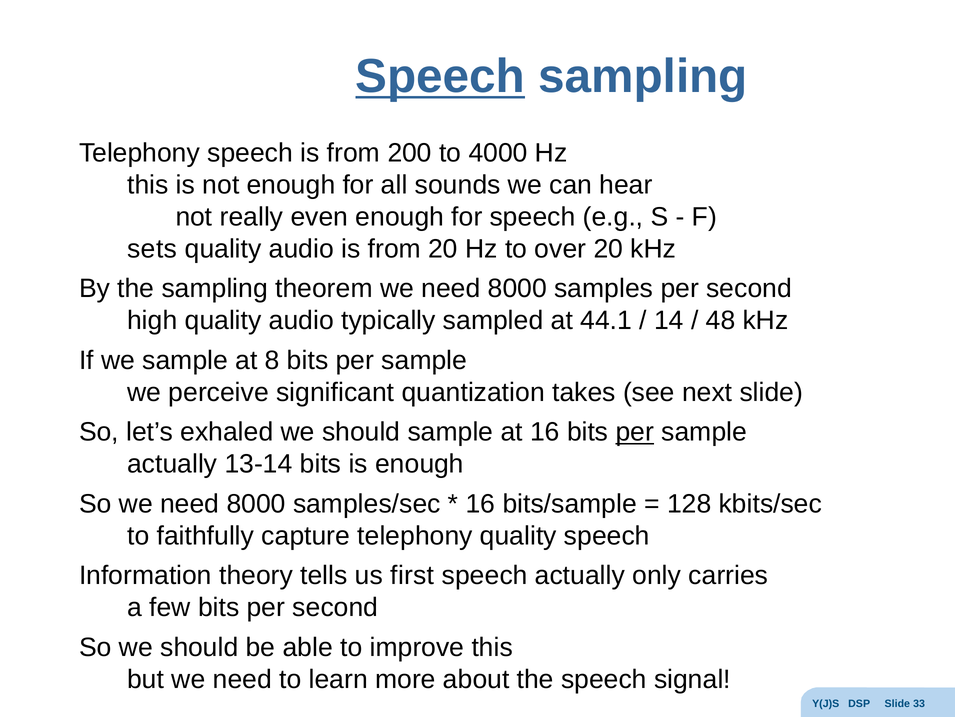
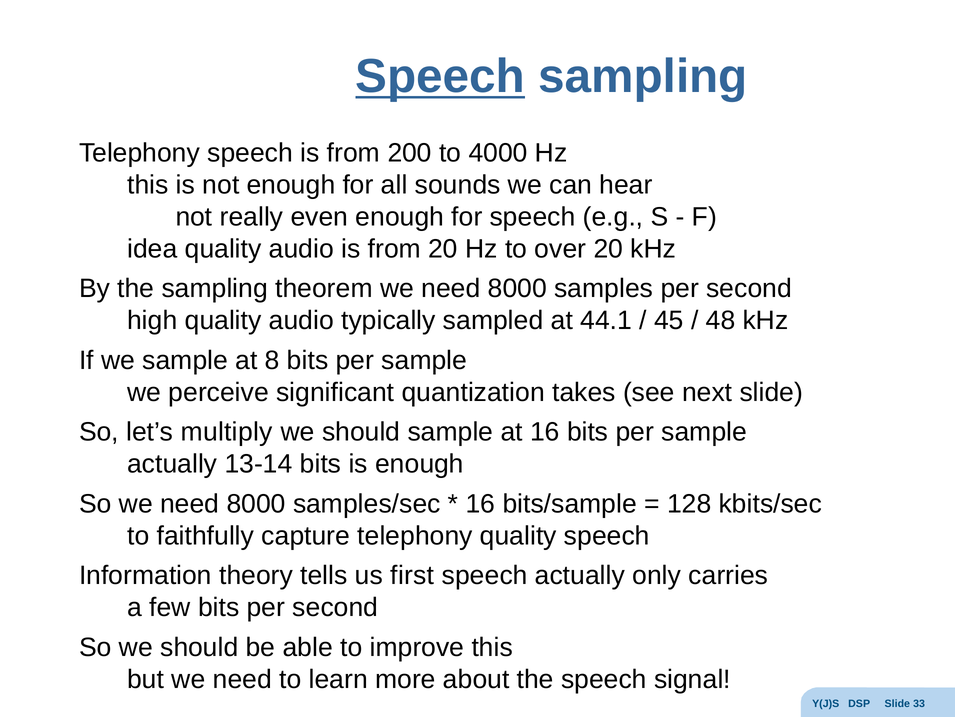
sets: sets -> idea
14: 14 -> 45
exhaled: exhaled -> multiply
per at (635, 432) underline: present -> none
